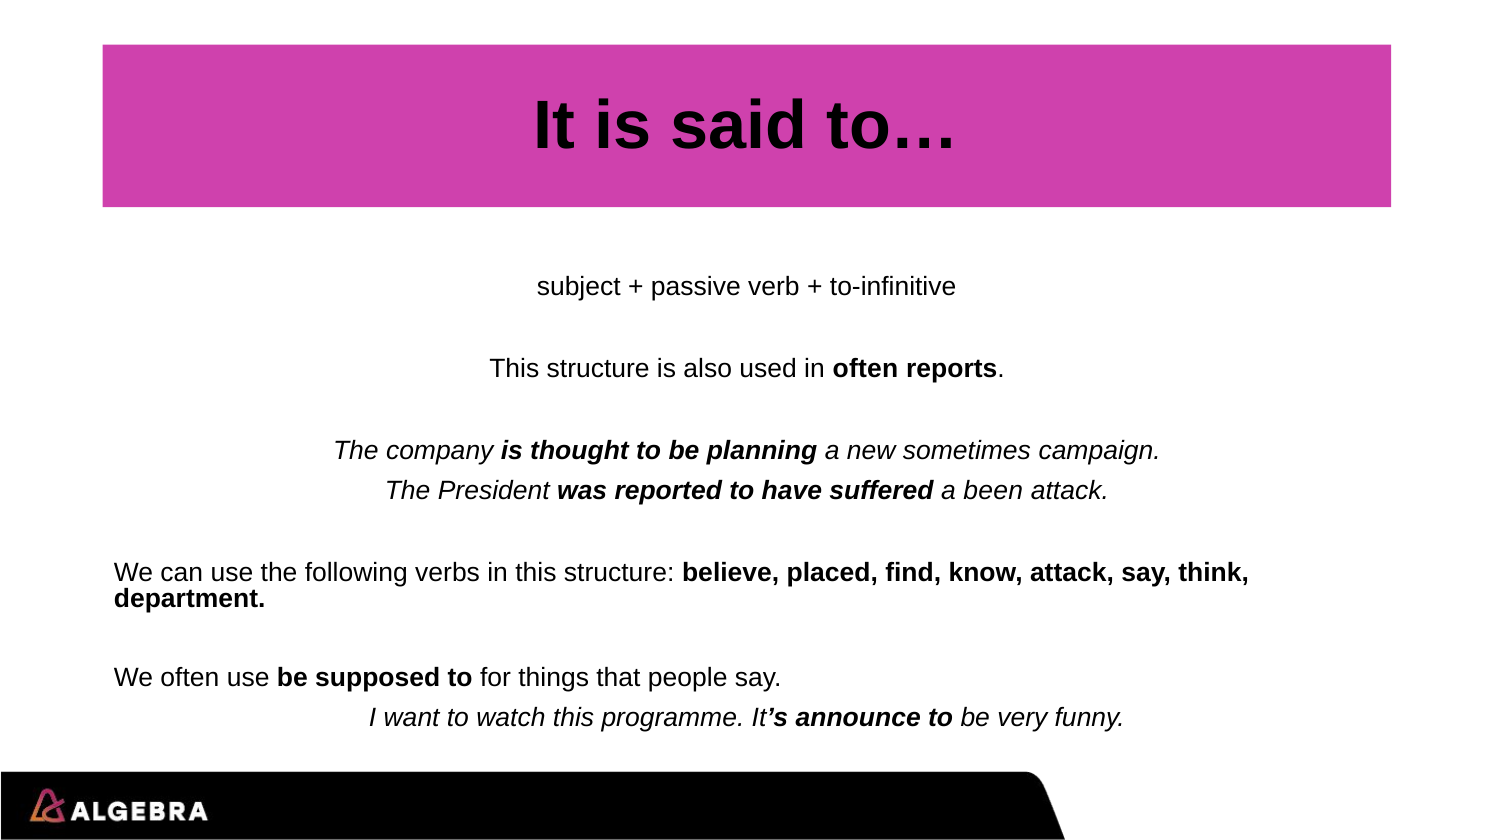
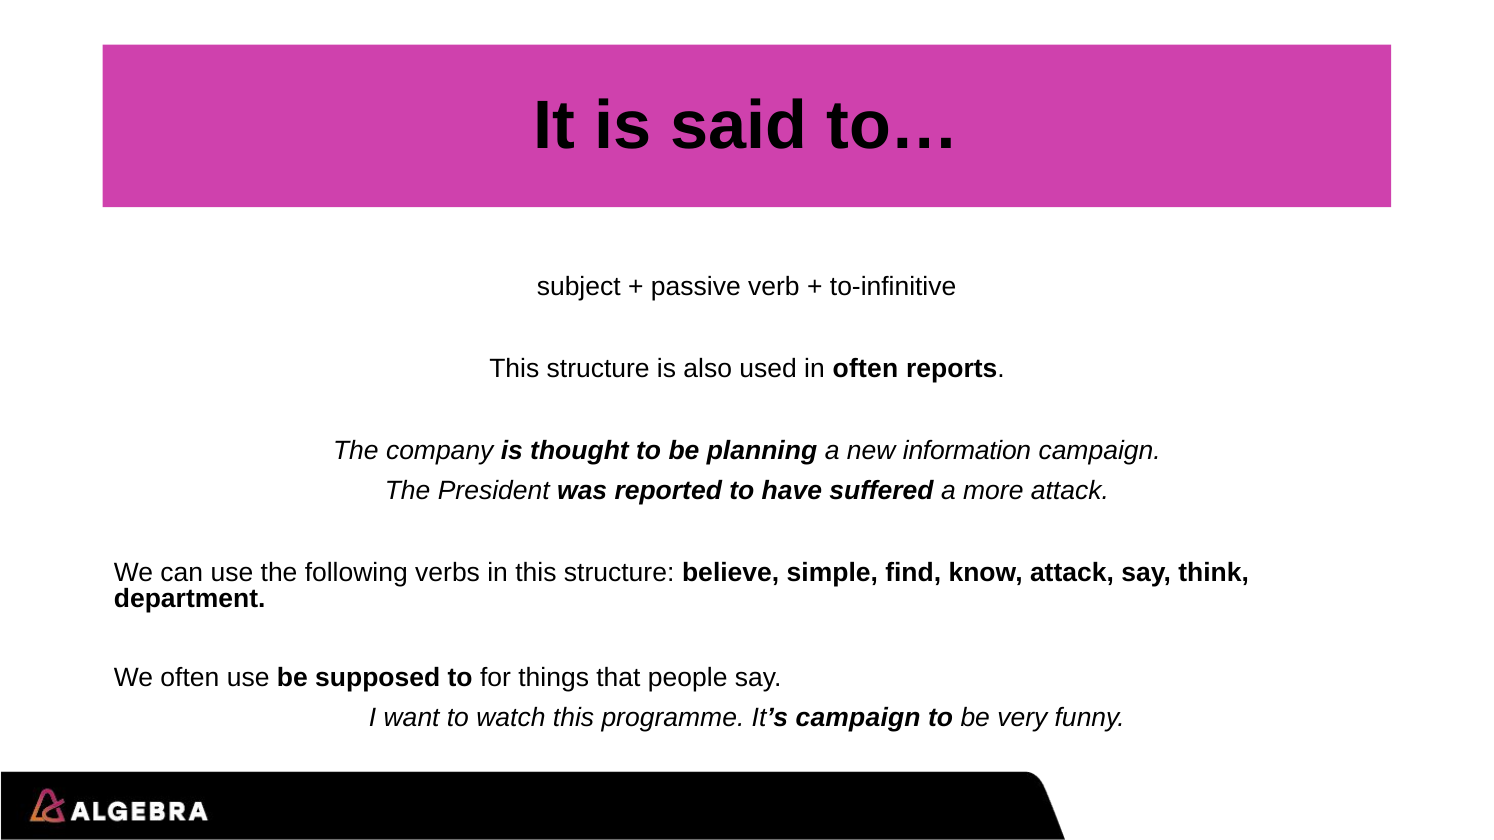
sometimes: sometimes -> information
been: been -> more
placed: placed -> simple
It’s announce: announce -> campaign
